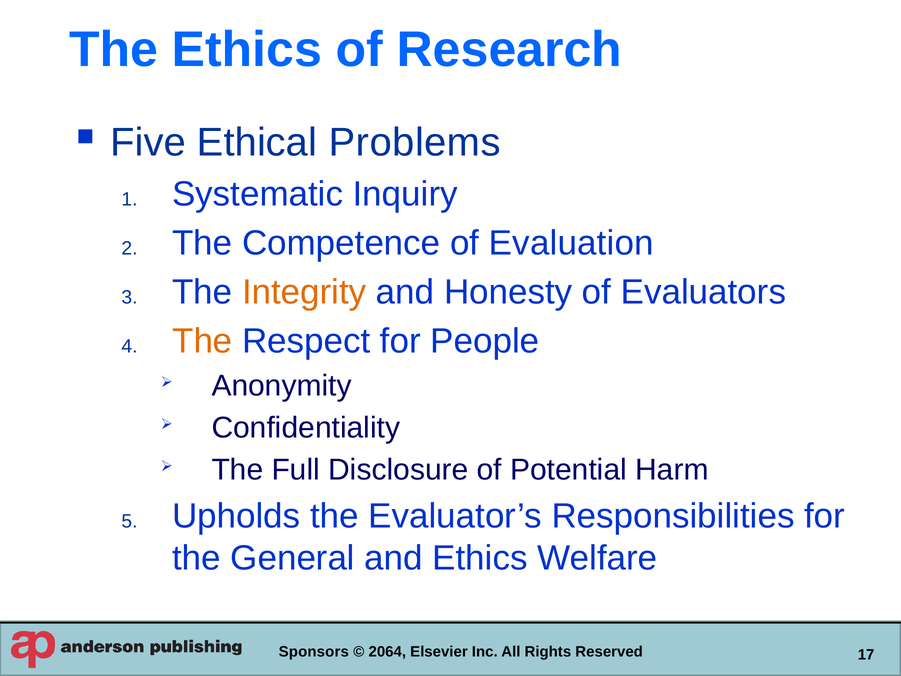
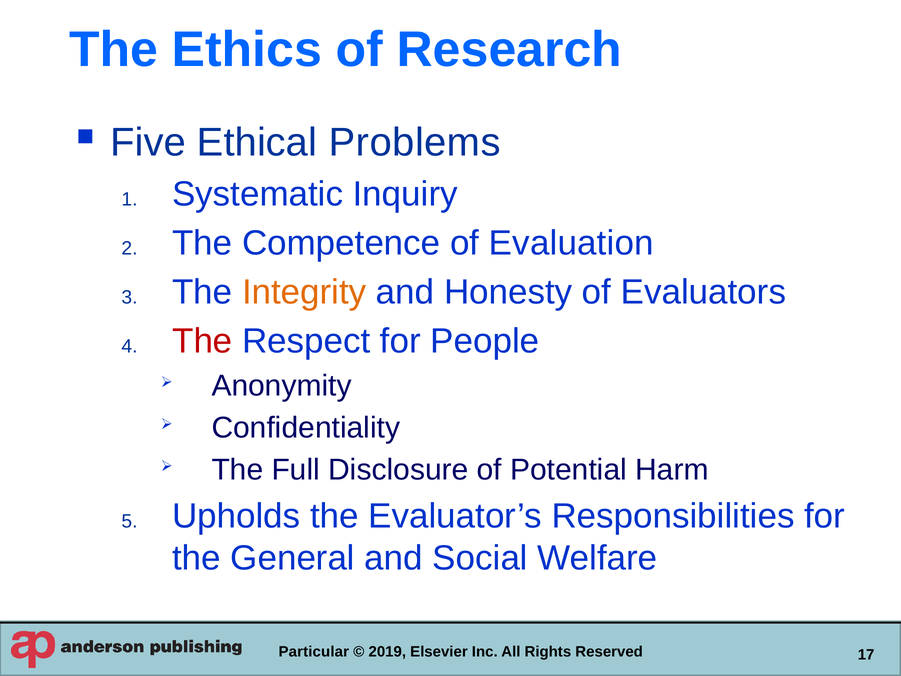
The at (202, 341) colour: orange -> red
and Ethics: Ethics -> Social
Sponsors: Sponsors -> Particular
2064: 2064 -> 2019
